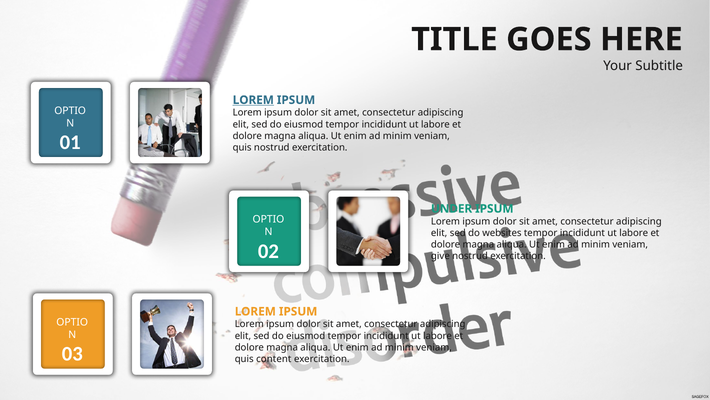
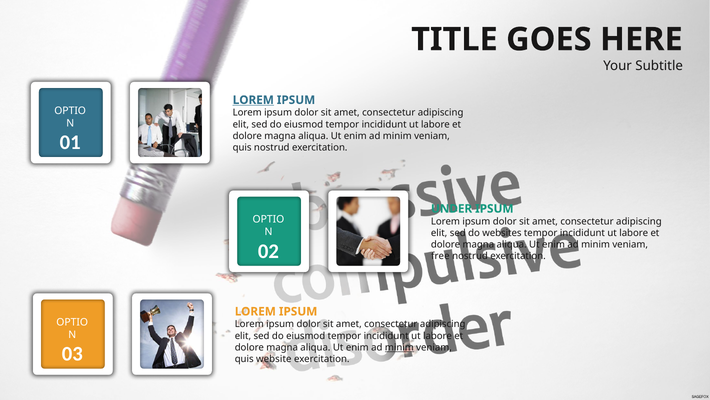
give: give -> free
minim at (399, 347) underline: none -> present
content: content -> website
